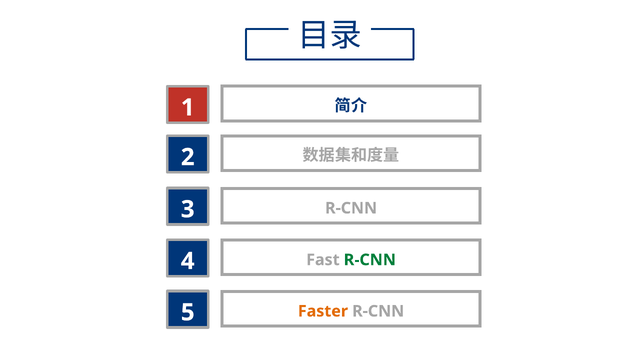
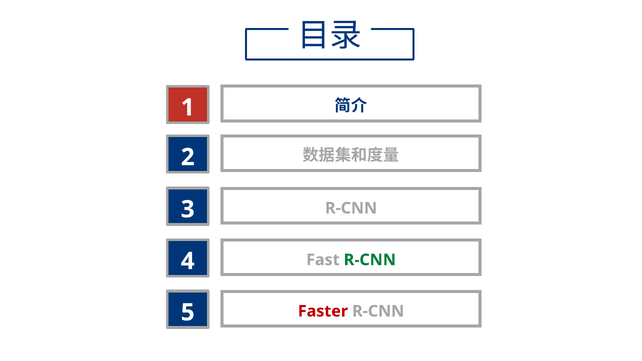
Faster colour: orange -> red
